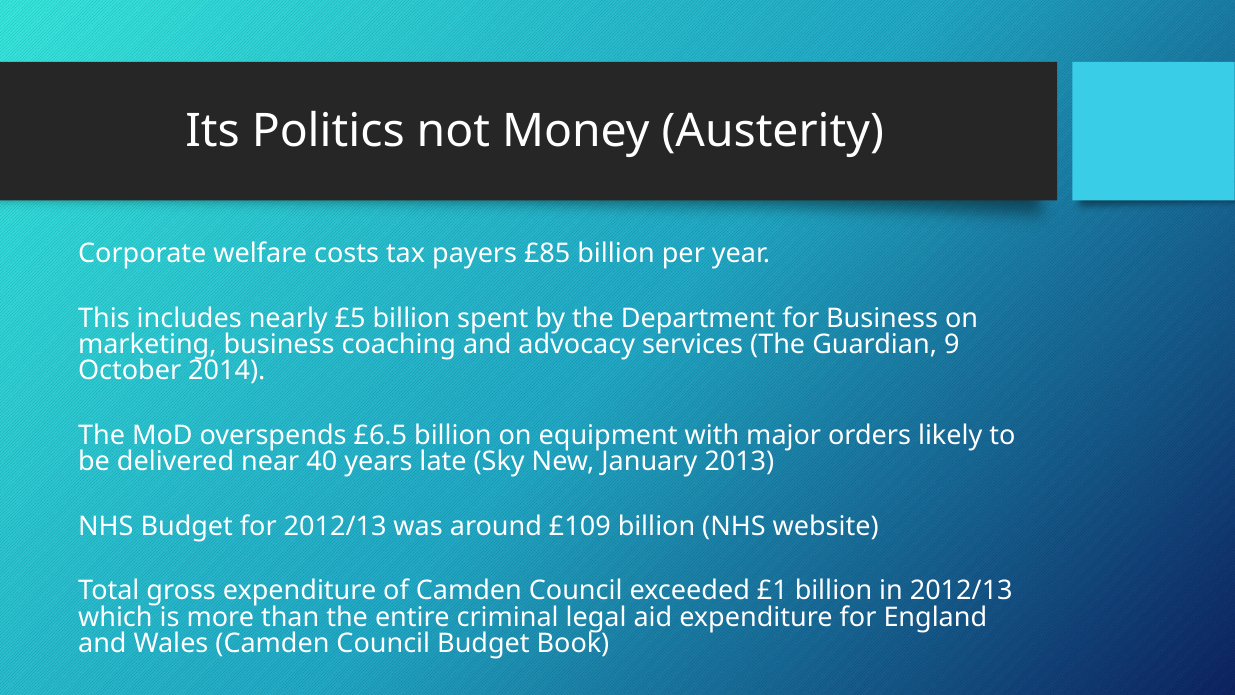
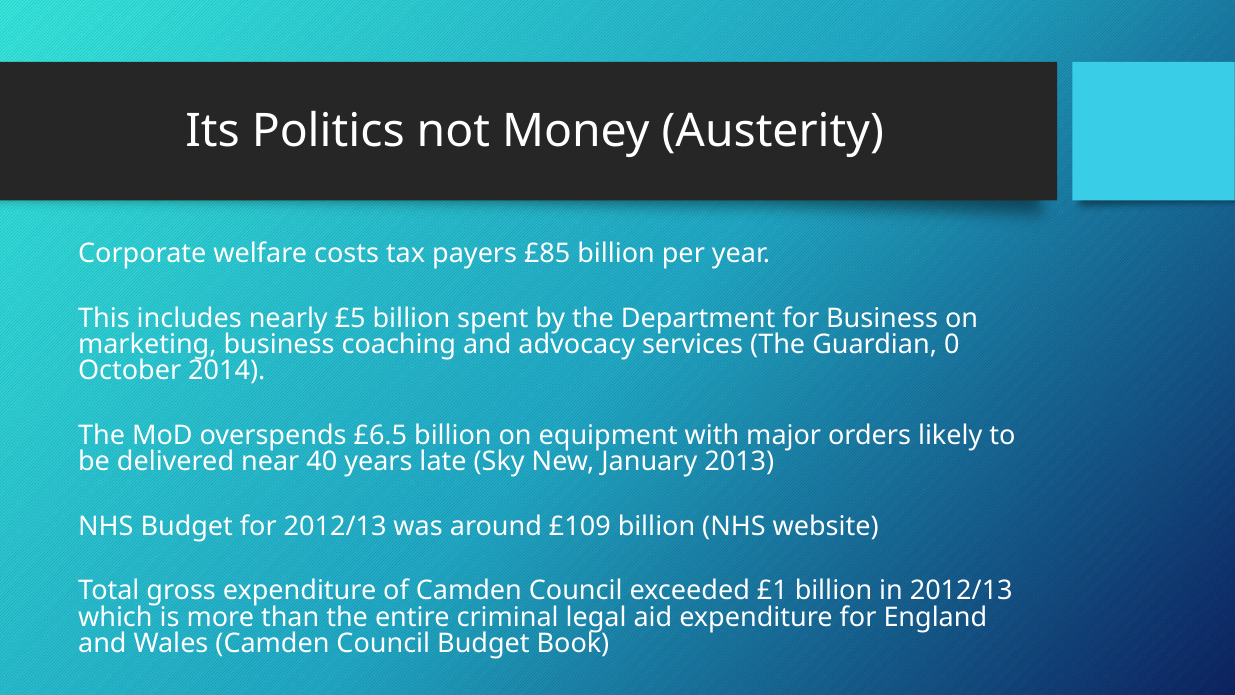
9: 9 -> 0
